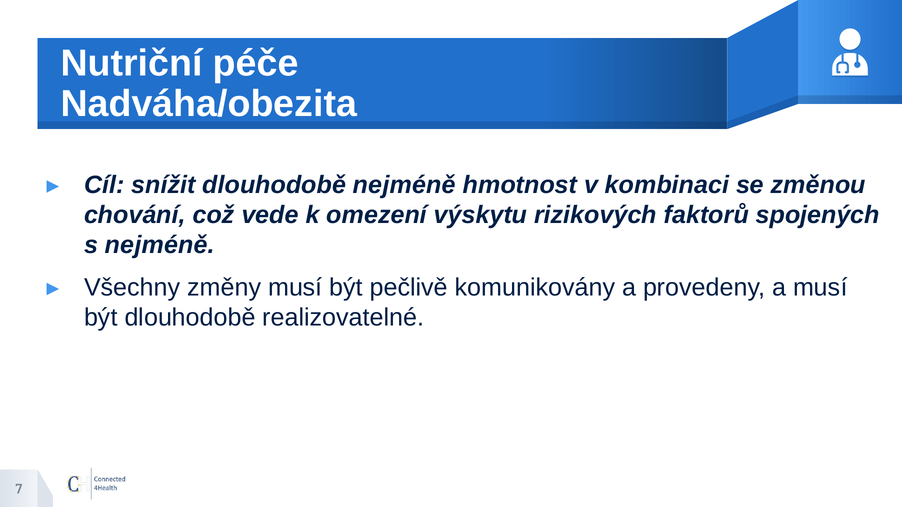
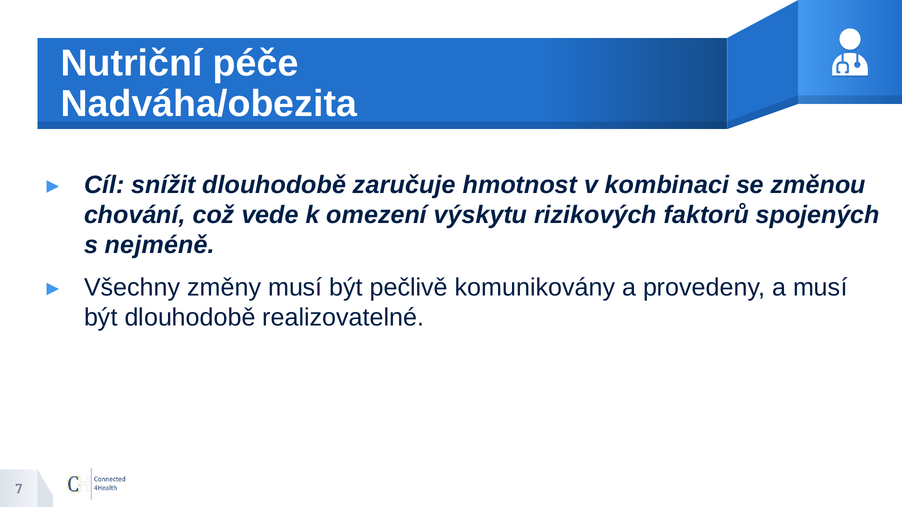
dlouhodobě nejméně: nejméně -> zaručuje
